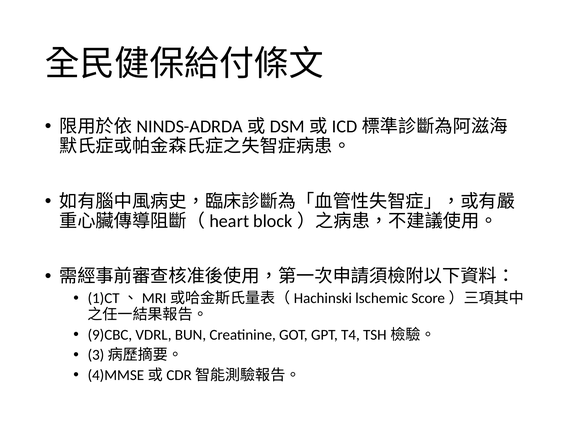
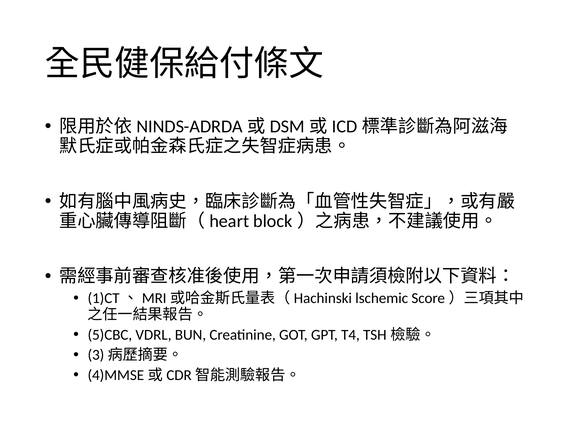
9)CBC: 9)CBC -> 5)CBC
